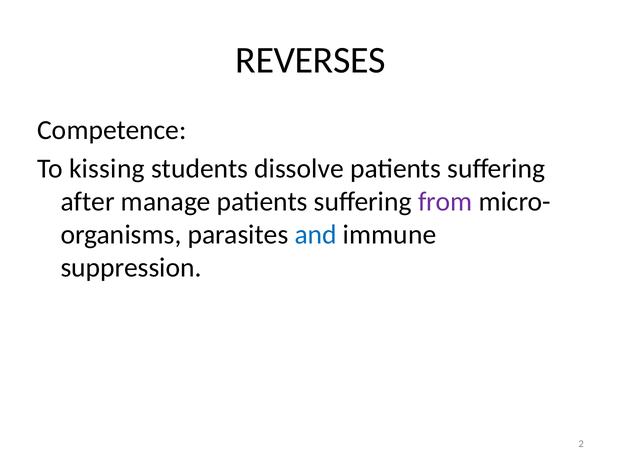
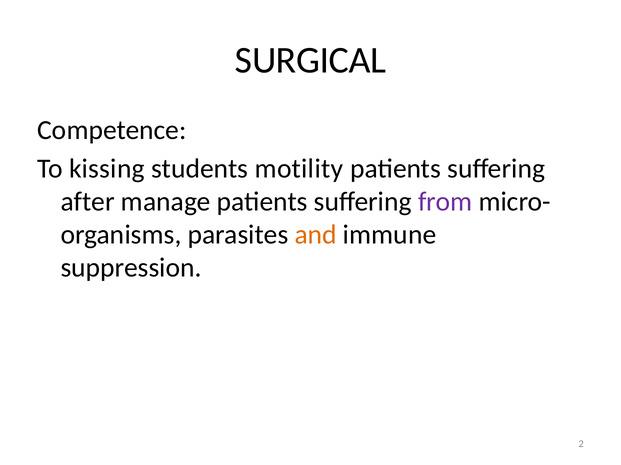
REVERSES: REVERSES -> SURGICAL
dissolve: dissolve -> motility
and colour: blue -> orange
